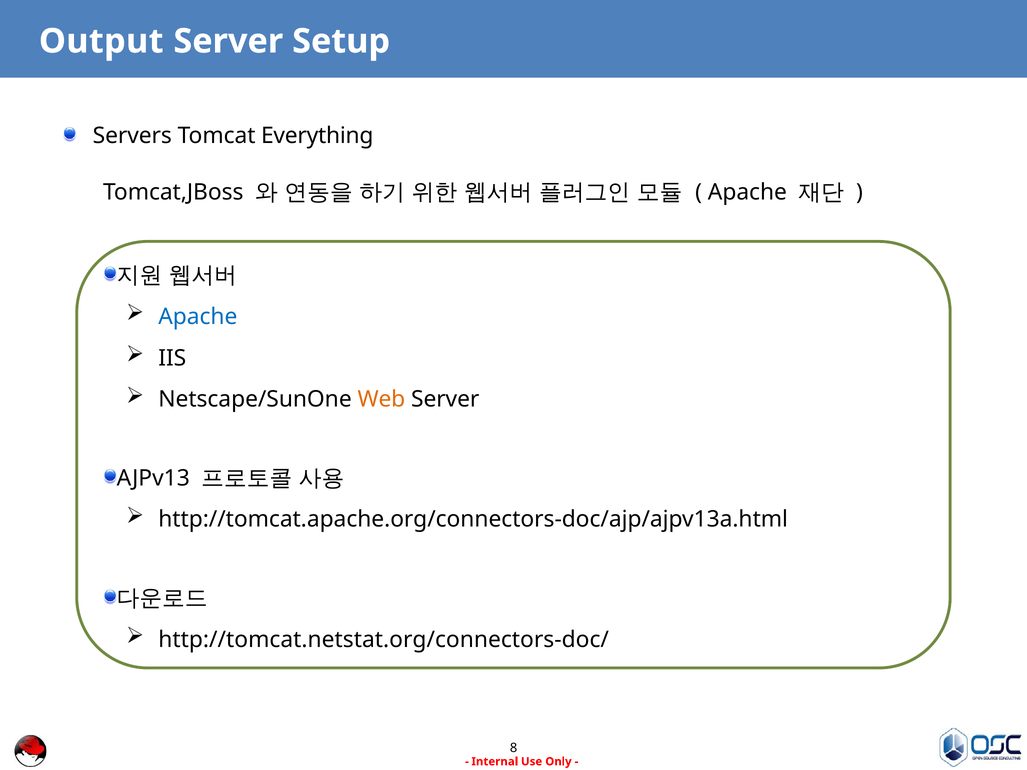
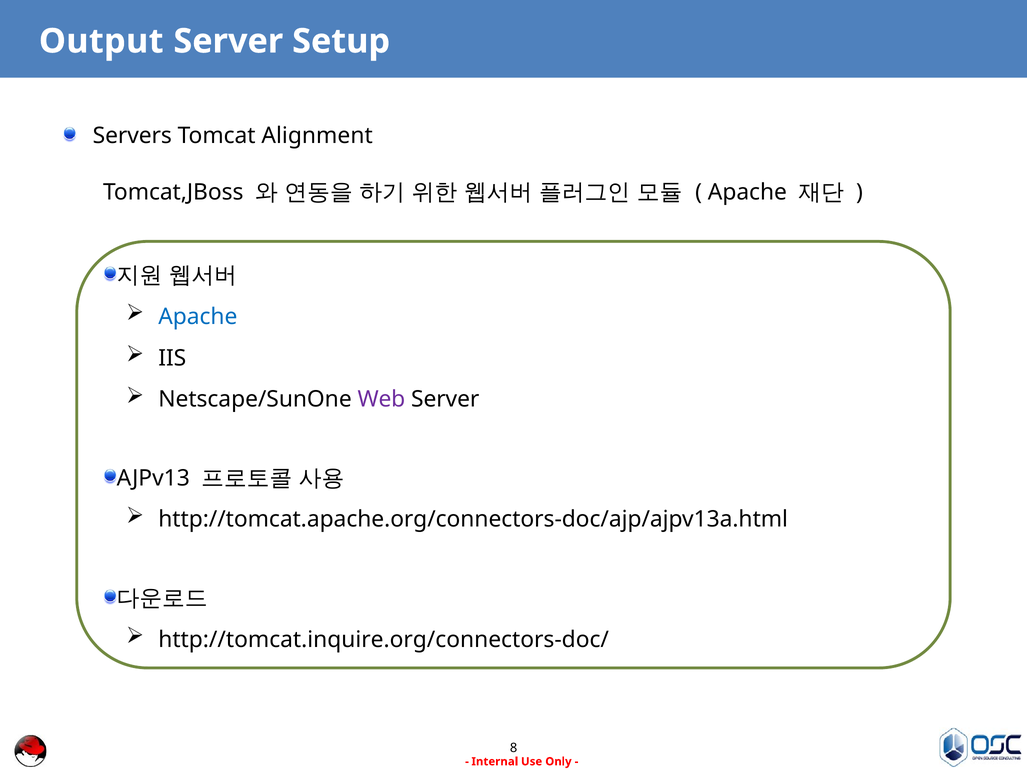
Everything: Everything -> Alignment
Web colour: orange -> purple
http://tomcat.netstat.org/connectors-doc/: http://tomcat.netstat.org/connectors-doc/ -> http://tomcat.inquire.org/connectors-doc/
